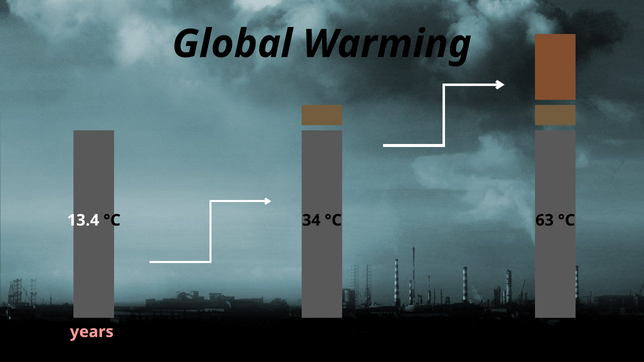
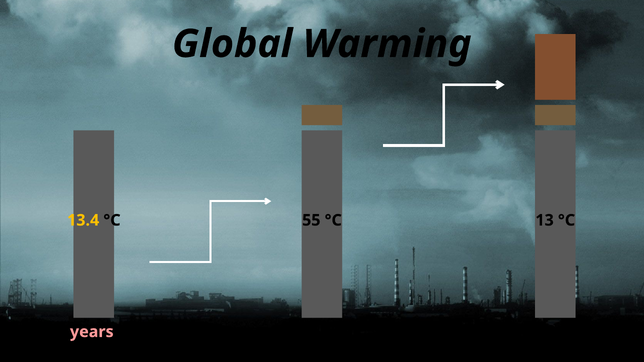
13.4 colour: white -> yellow
34: 34 -> 55
63: 63 -> 13
